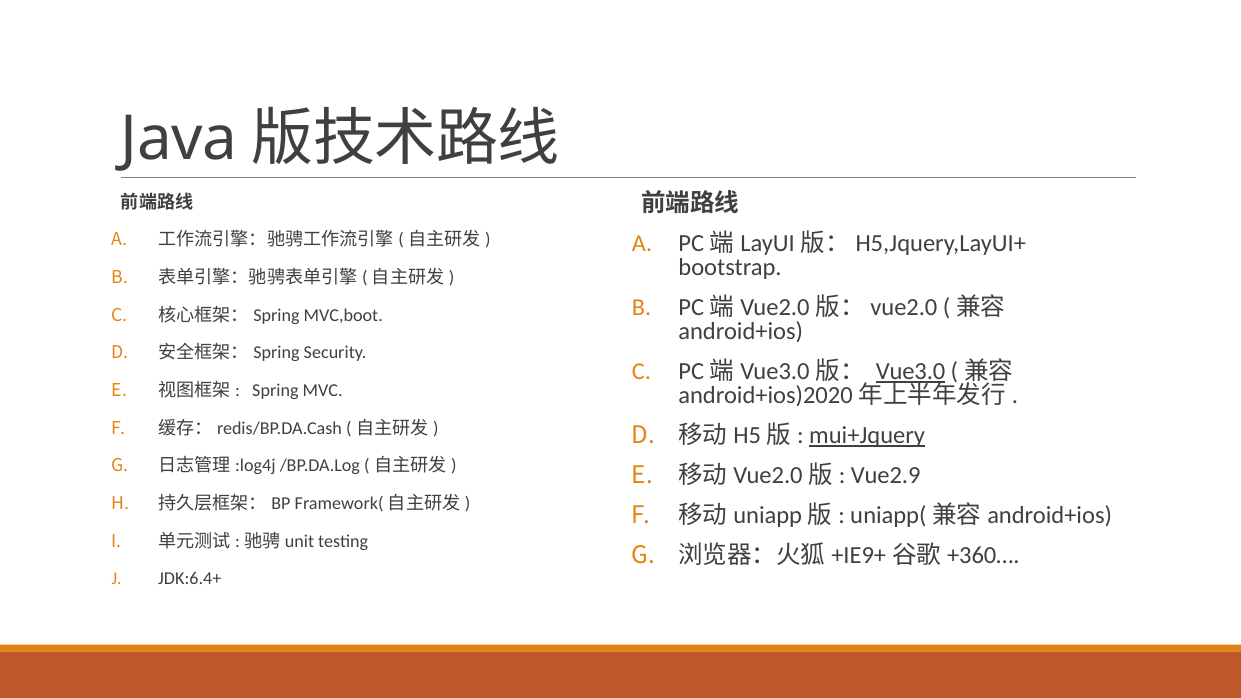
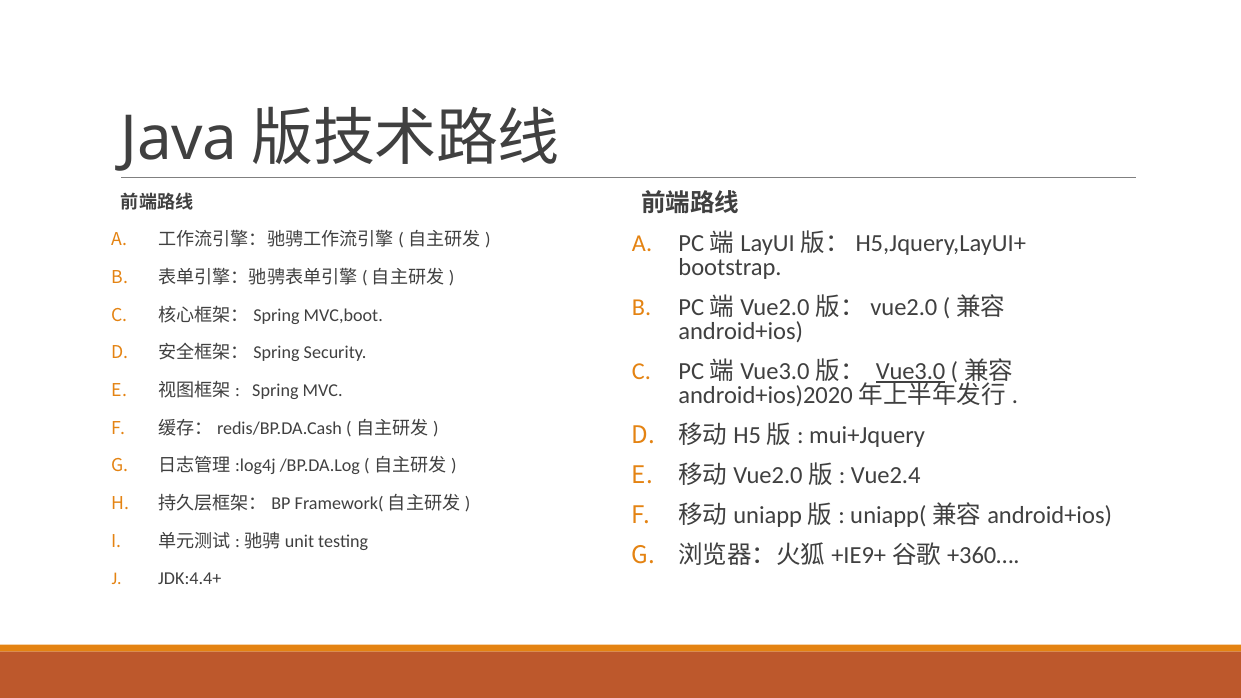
mui+Jquery underline: present -> none
Vue2.9: Vue2.9 -> Vue2.4
JDK:6.4+: JDK:6.4+ -> JDK:4.4+
